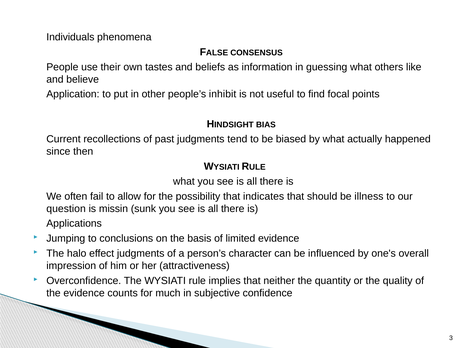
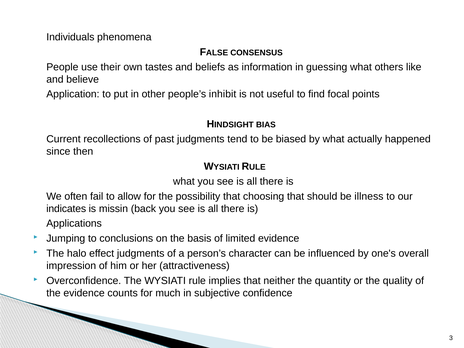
indicates: indicates -> choosing
question: question -> indicates
sunk: sunk -> back
